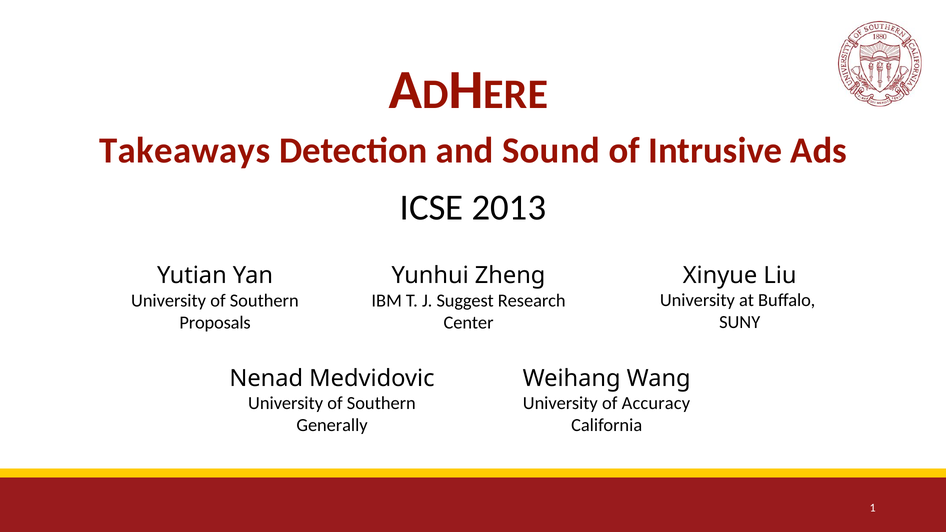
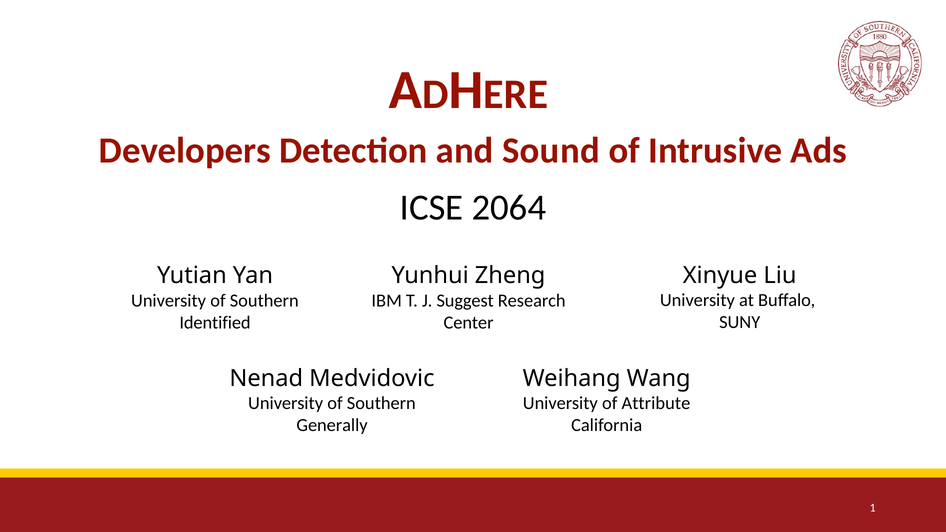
Takeaways: Takeaways -> Developers
2013: 2013 -> 2064
Proposals: Proposals -> Identified
Accuracy: Accuracy -> Attribute
